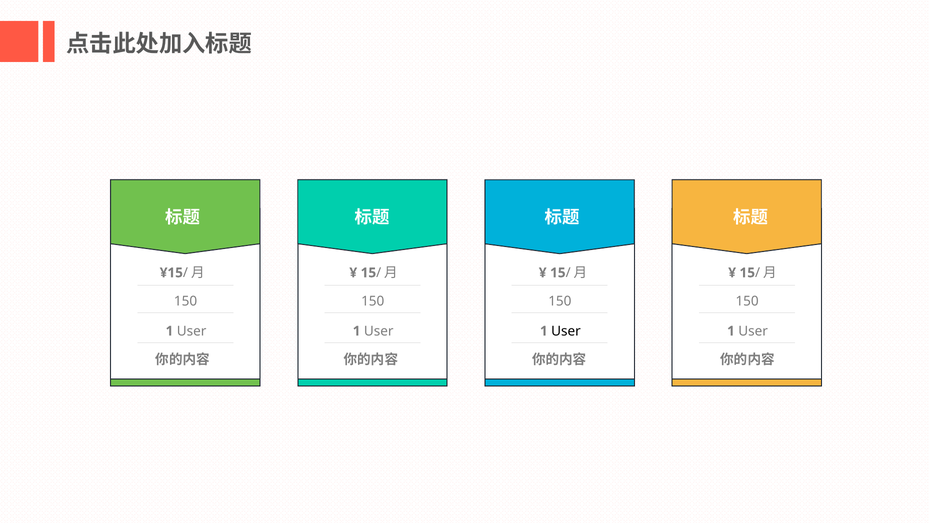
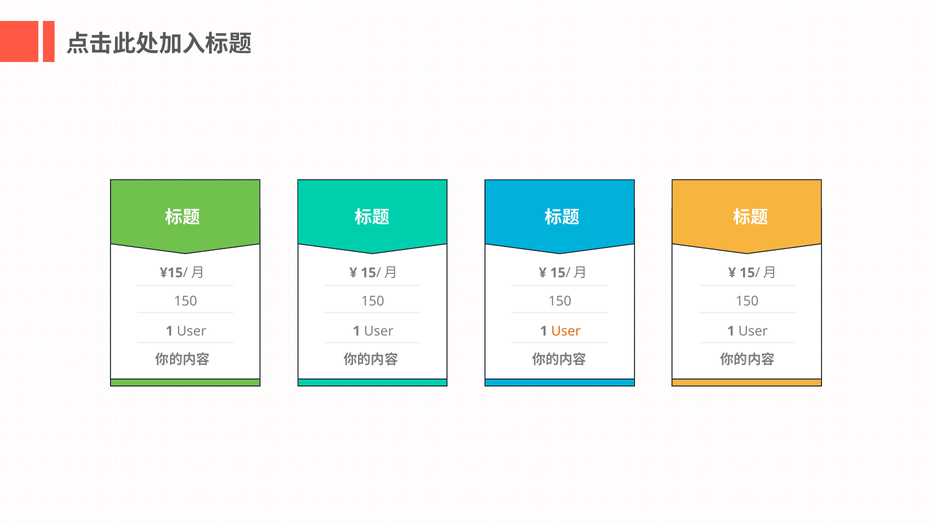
User at (566, 331) colour: black -> orange
